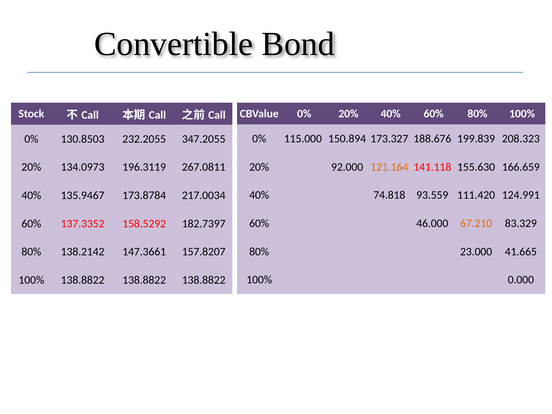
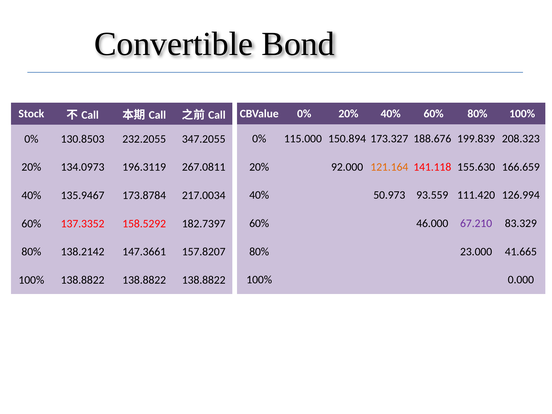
74.818: 74.818 -> 50.973
124.991: 124.991 -> 126.994
67.210 colour: orange -> purple
